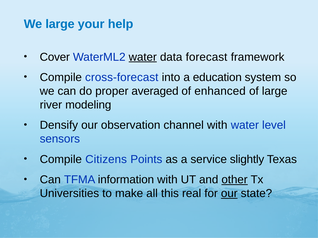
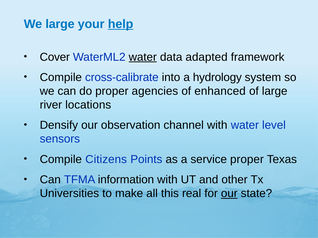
help underline: none -> present
forecast: forecast -> adapted
cross-forecast: cross-forecast -> cross-calibrate
education: education -> hydrology
averaged: averaged -> agencies
modeling: modeling -> locations
service slightly: slightly -> proper
other underline: present -> none
